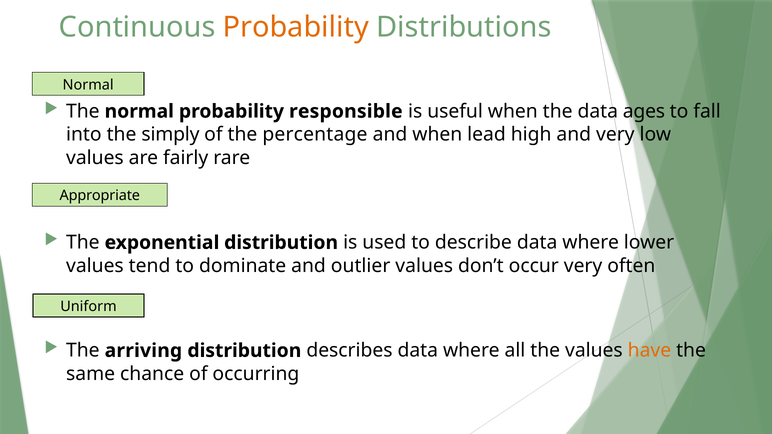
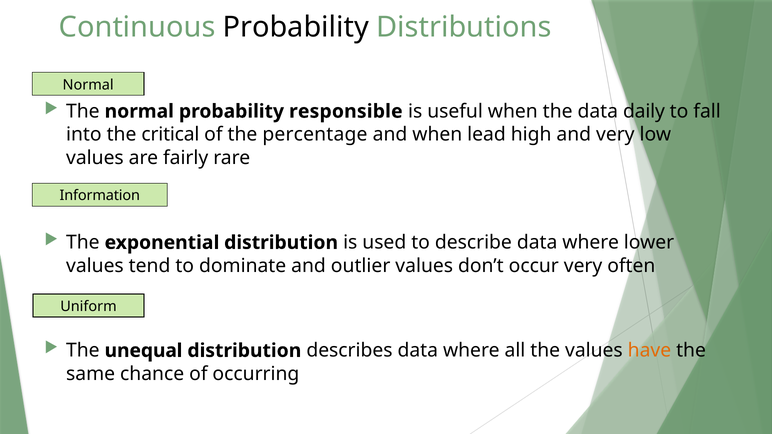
Probability at (296, 27) colour: orange -> black
ages: ages -> daily
simply: simply -> critical
Appropriate: Appropriate -> Information
arriving: arriving -> unequal
